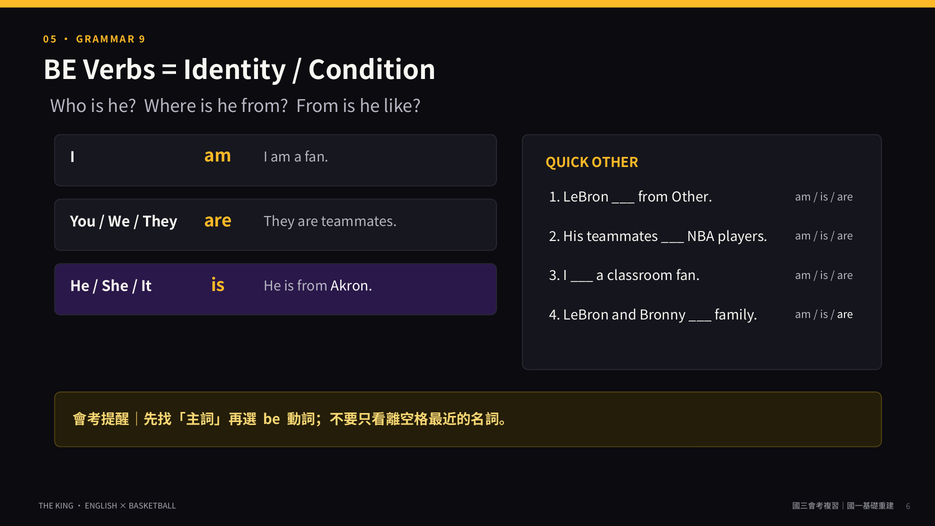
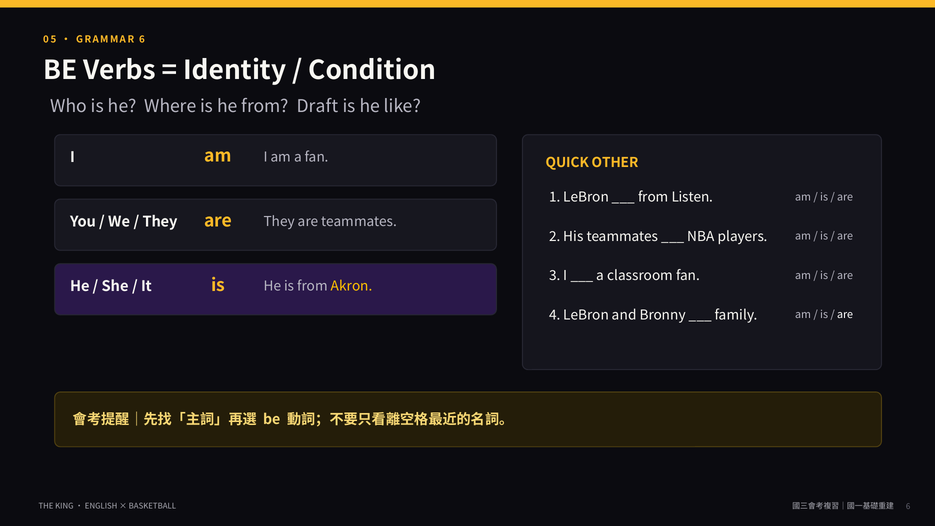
GRAMMAR 9: 9 -> 6
from From: From -> Draft
from Other: Other -> Listen
Akron colour: white -> yellow
